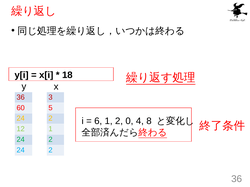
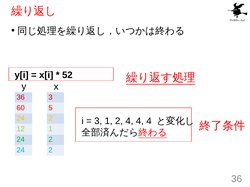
18: 18 -> 52
6 at (98, 121): 6 -> 3
2 0: 0 -> 4
8 at (149, 121): 8 -> 4
